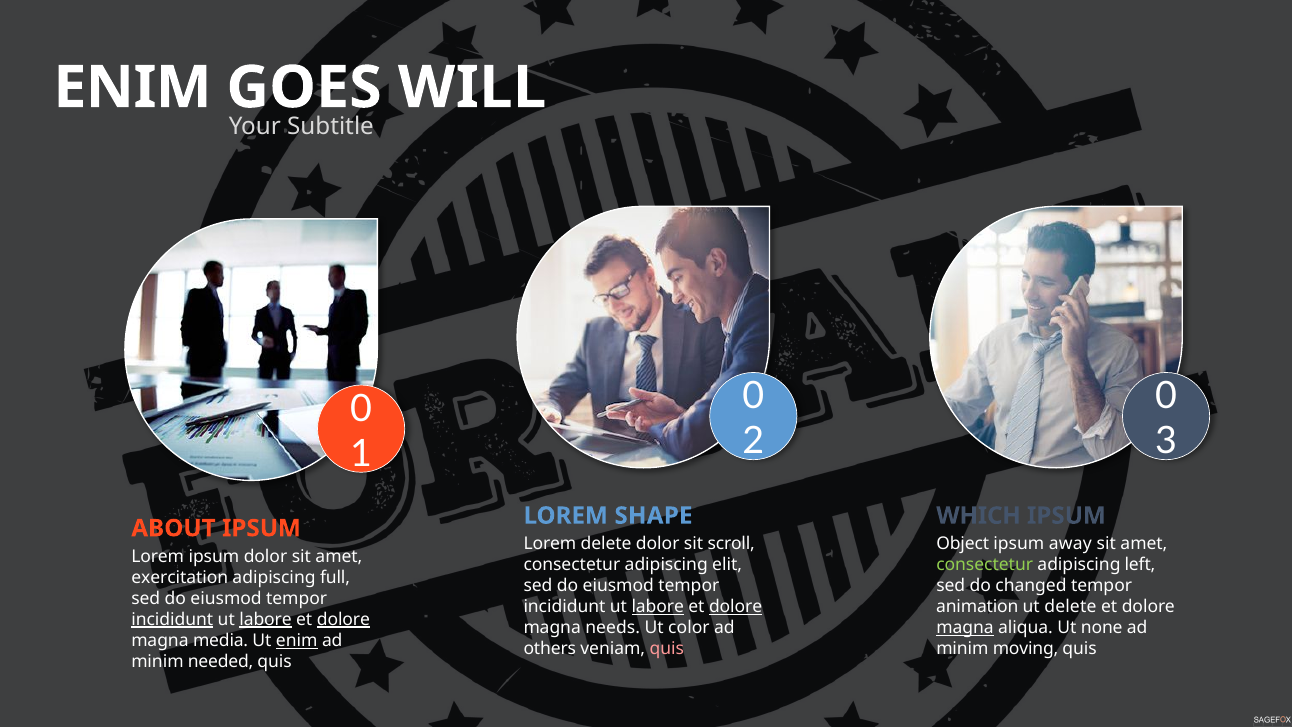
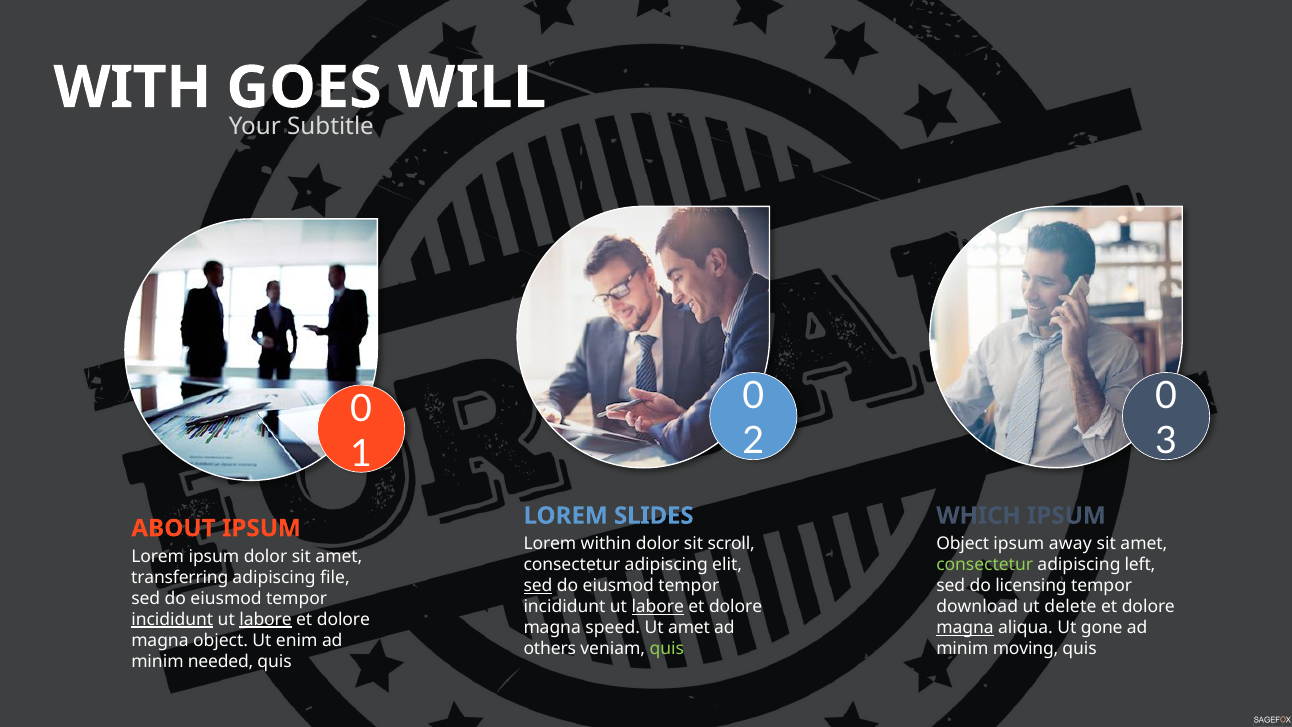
ENIM at (132, 88): ENIM -> WITH
SHAPE: SHAPE -> SLIDES
Lorem delete: delete -> within
exercitation: exercitation -> transferring
full: full -> file
sed at (538, 586) underline: none -> present
changed: changed -> licensing
dolore at (736, 607) underline: present -> none
animation: animation -> download
dolore at (343, 619) underline: present -> none
needs: needs -> speed
Ut color: color -> amet
none: none -> gone
magna media: media -> object
enim at (297, 640) underline: present -> none
quis at (667, 649) colour: pink -> light green
